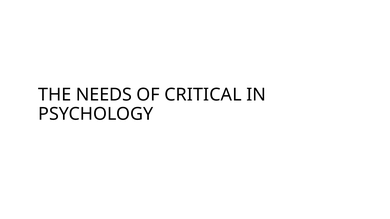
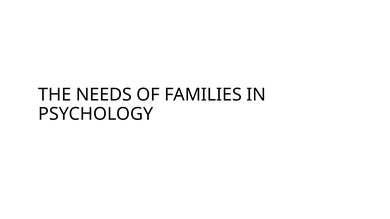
CRITICAL: CRITICAL -> FAMILIES
